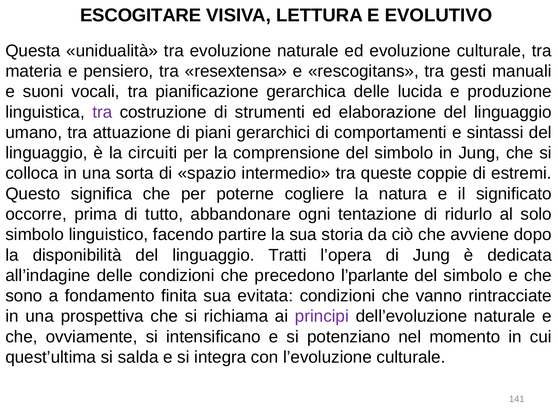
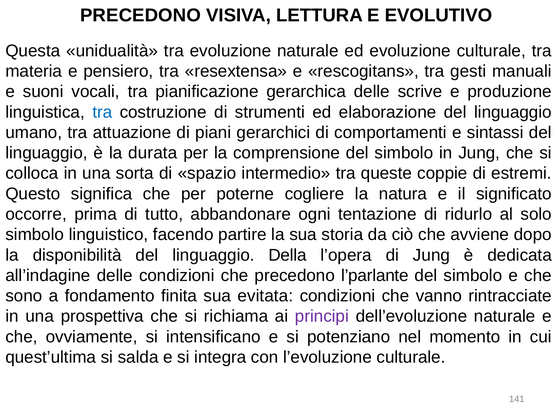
ESCOGITARE at (141, 15): ESCOGITARE -> PRECEDONO
lucida: lucida -> scrive
tra at (102, 112) colour: purple -> blue
circuiti: circuiti -> durata
Tratti: Tratti -> Della
